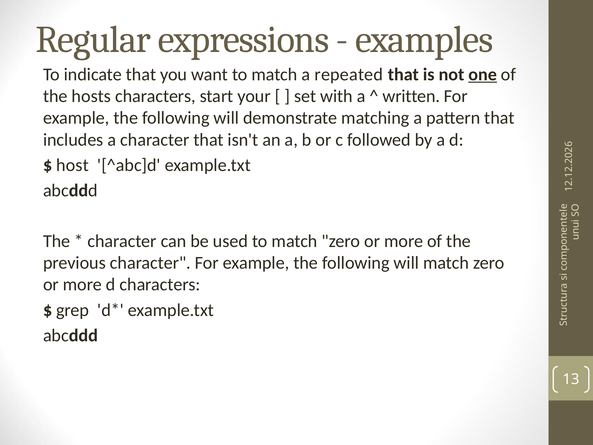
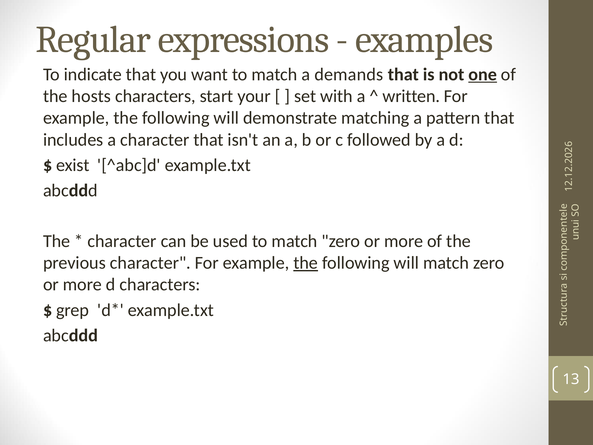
repeated: repeated -> demands
host: host -> exist
the at (306, 263) underline: none -> present
